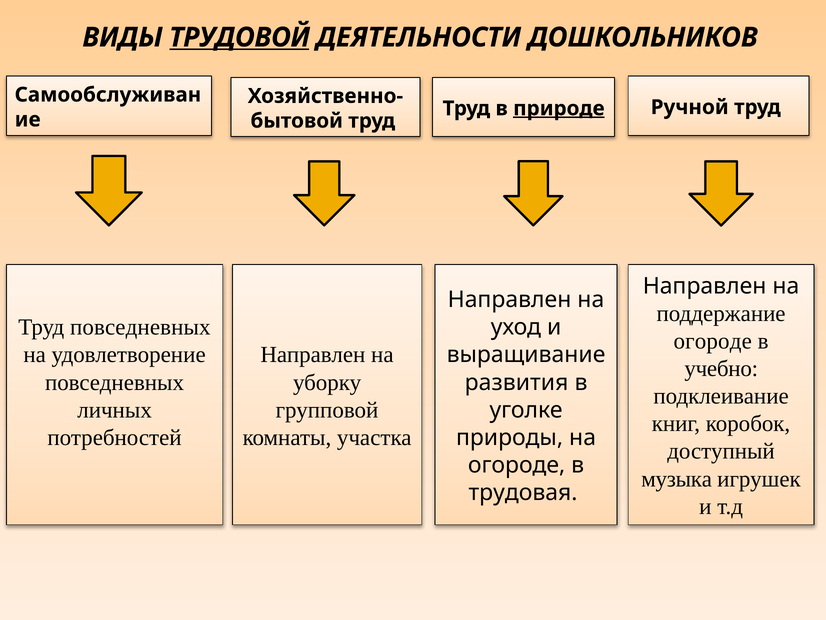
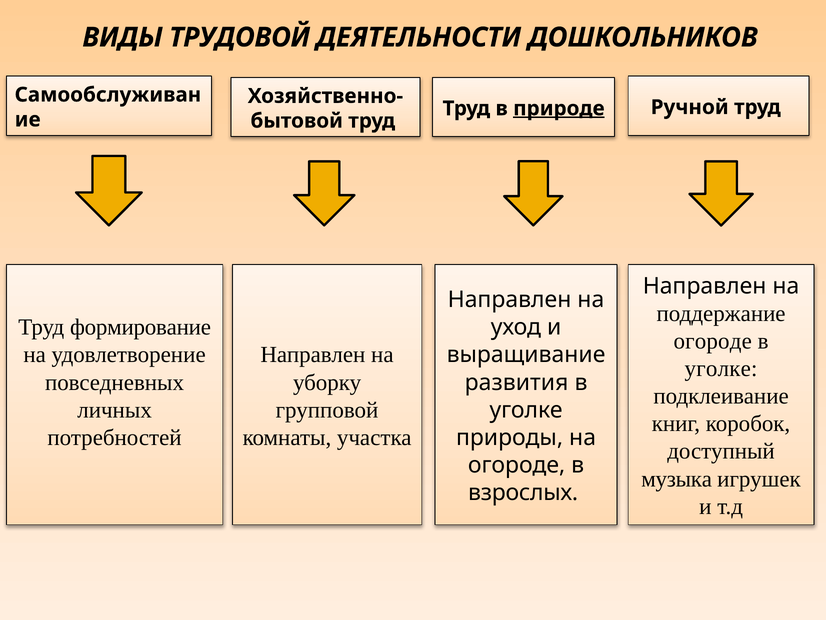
ТРУДОВОЙ underline: present -> none
Труд повседневных: повседневных -> формирование
учебно at (721, 368): учебно -> уголке
трудовая: трудовая -> взрослых
